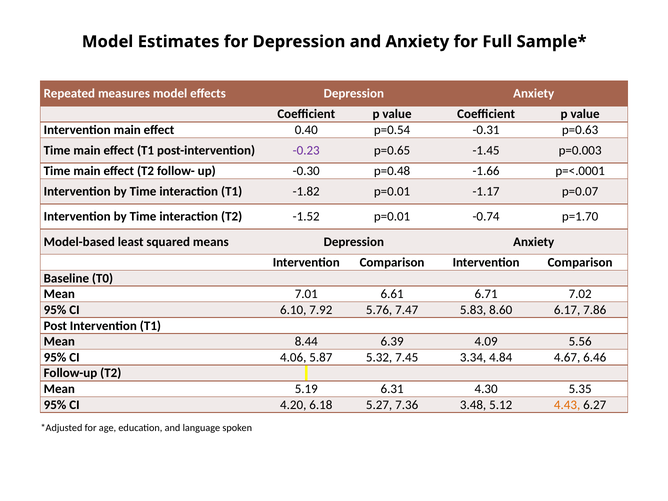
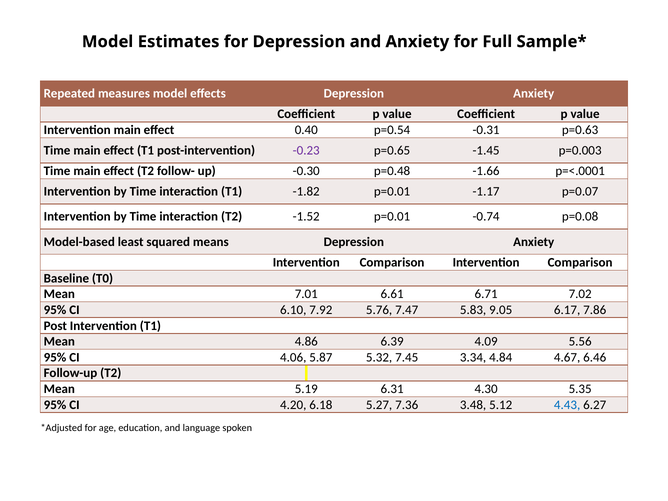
p=1.70: p=1.70 -> p=0.08
8.60: 8.60 -> 9.05
8.44: 8.44 -> 4.86
4.43 colour: orange -> blue
